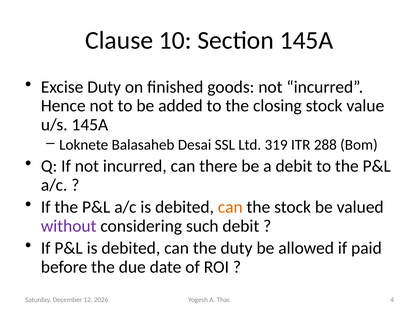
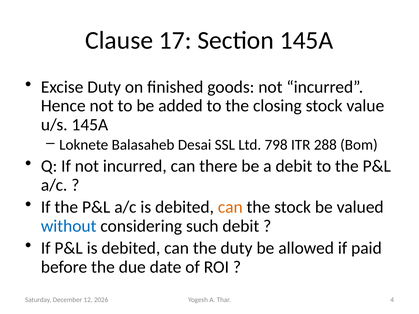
10: 10 -> 17
319: 319 -> 798
without colour: purple -> blue
